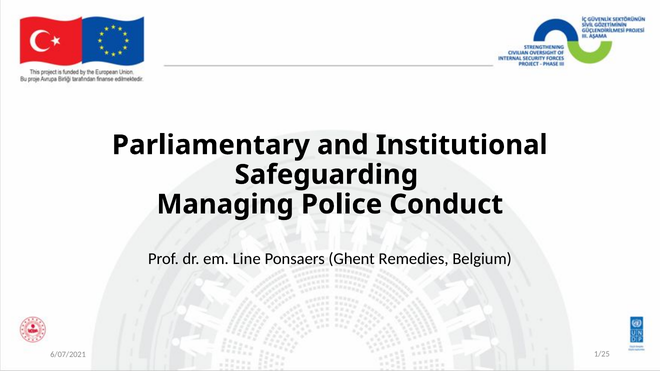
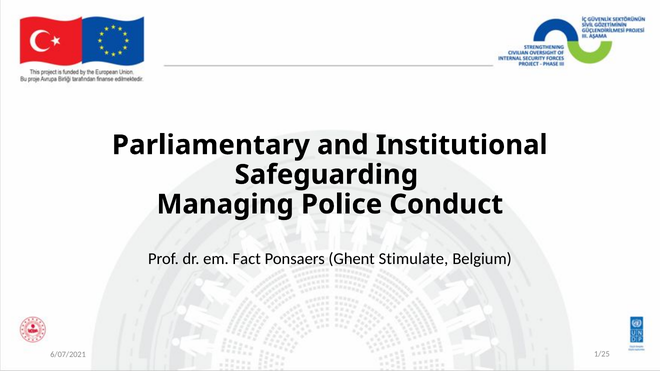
Line: Line -> Fact
Remedies: Remedies -> Stimulate
